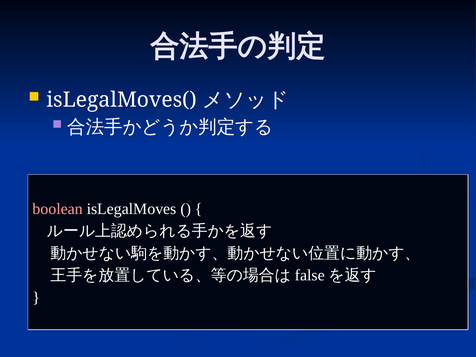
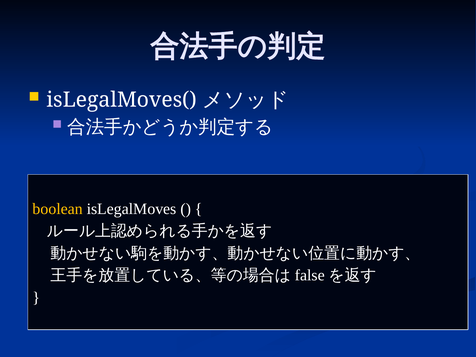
boolean colour: pink -> yellow
